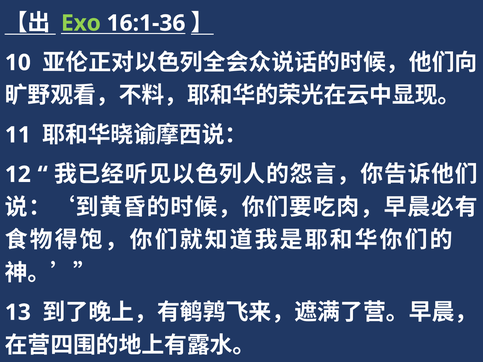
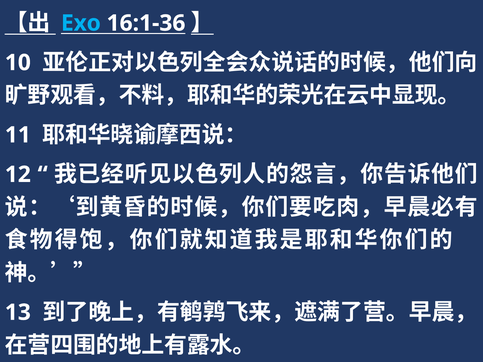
Exo colour: light green -> light blue
